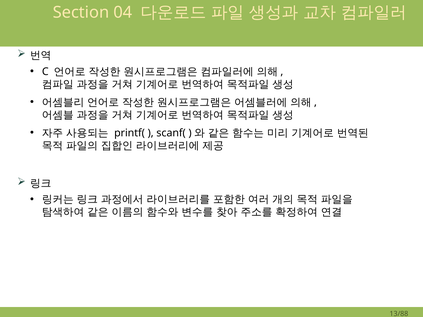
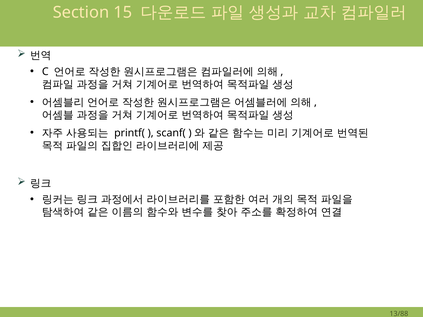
04: 04 -> 15
